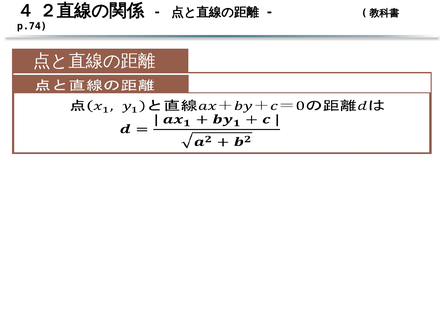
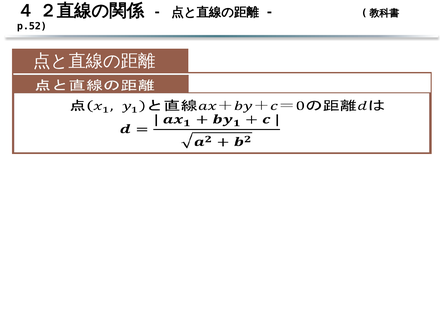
p.74: p.74 -> p.52
